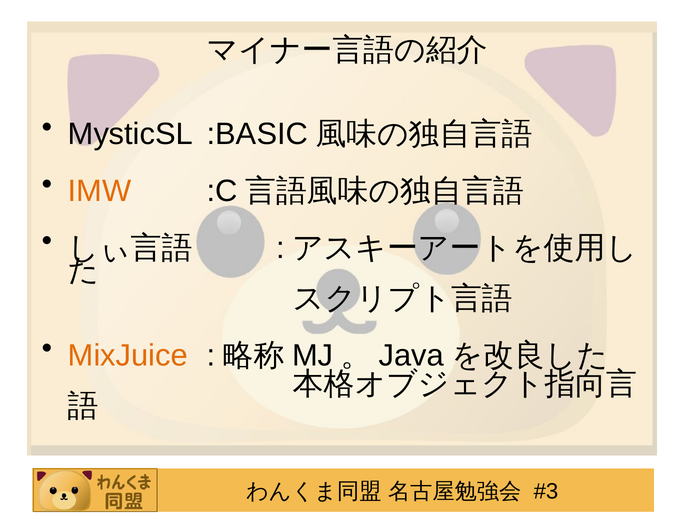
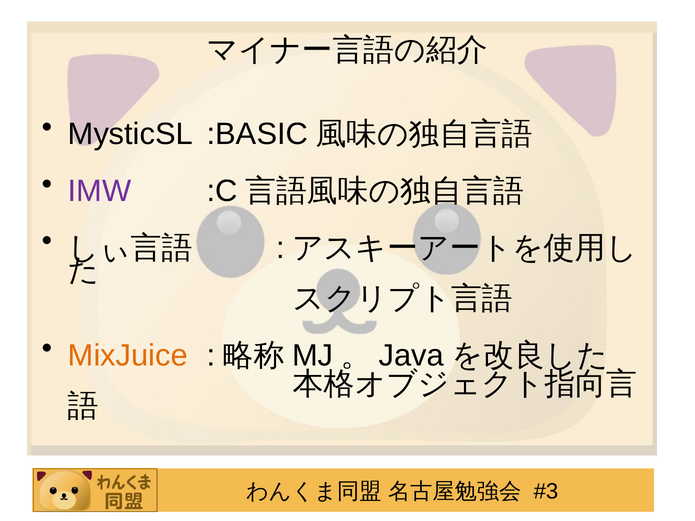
IMW colour: orange -> purple
